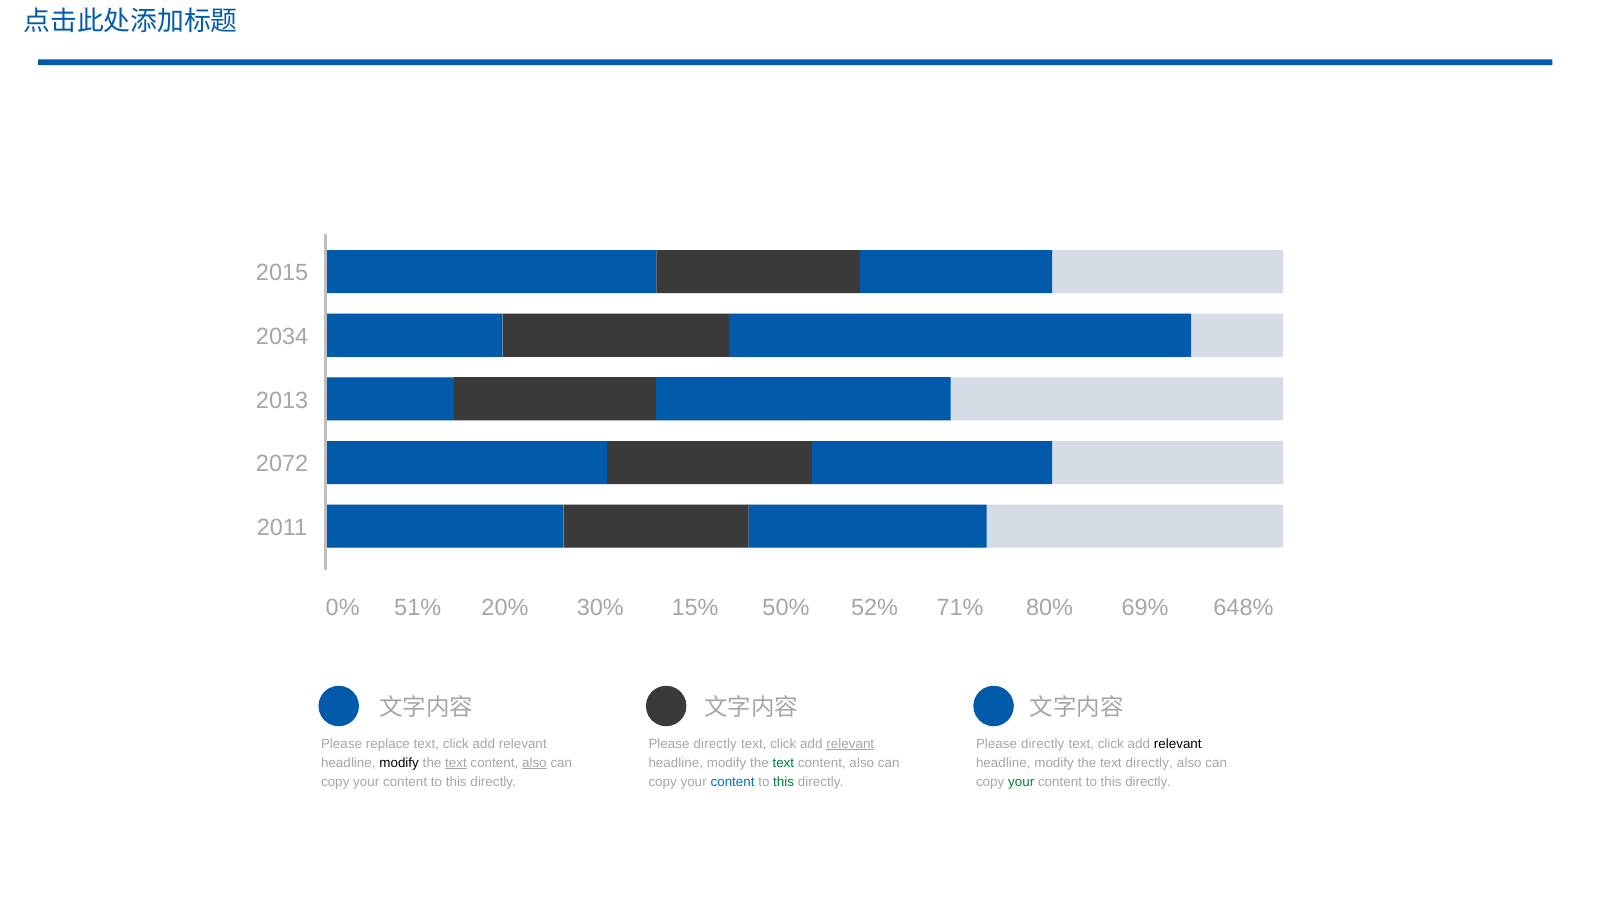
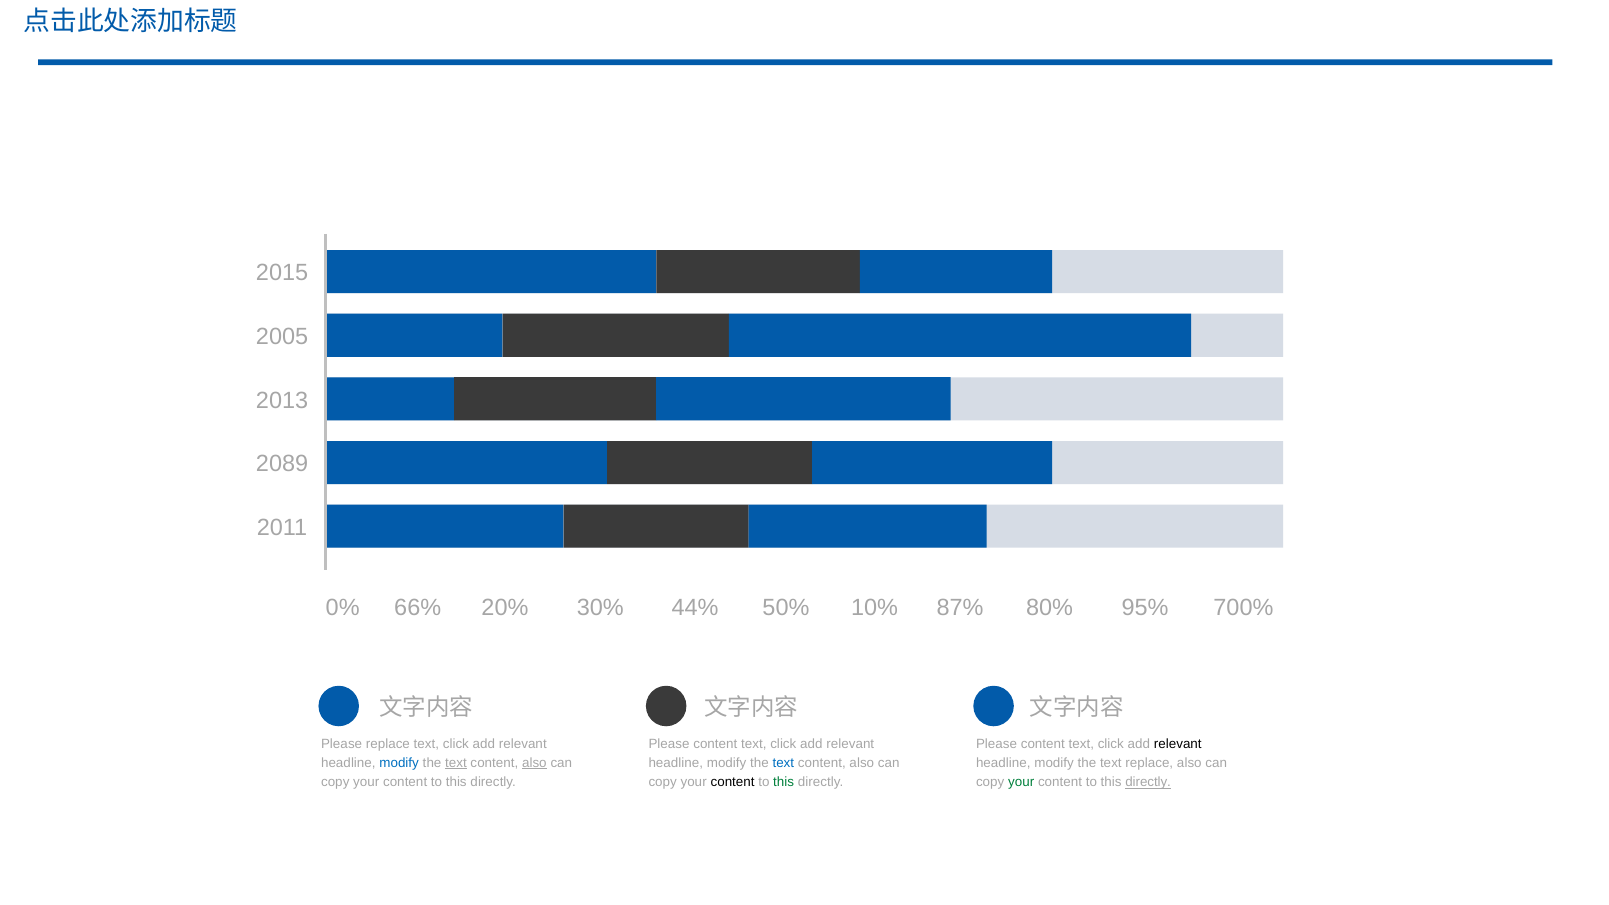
2034: 2034 -> 2005
2072: 2072 -> 2089
51%: 51% -> 66%
15%: 15% -> 44%
52%: 52% -> 10%
71%: 71% -> 87%
69%: 69% -> 95%
648%: 648% -> 700%
directly at (715, 744): directly -> content
relevant at (850, 744) underline: present -> none
directly at (1043, 744): directly -> content
modify at (399, 763) colour: black -> blue
text at (783, 763) colour: green -> blue
text directly: directly -> replace
content at (733, 782) colour: blue -> black
directly at (1148, 782) underline: none -> present
